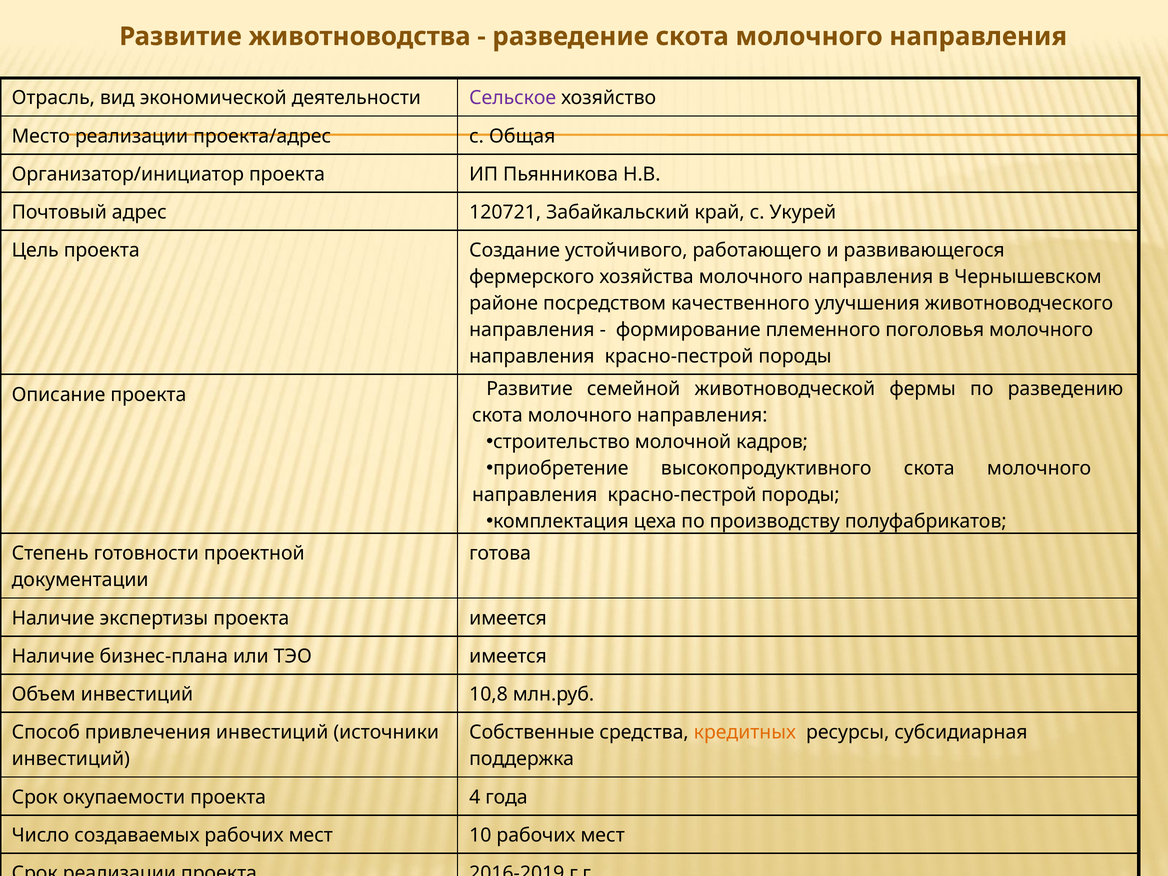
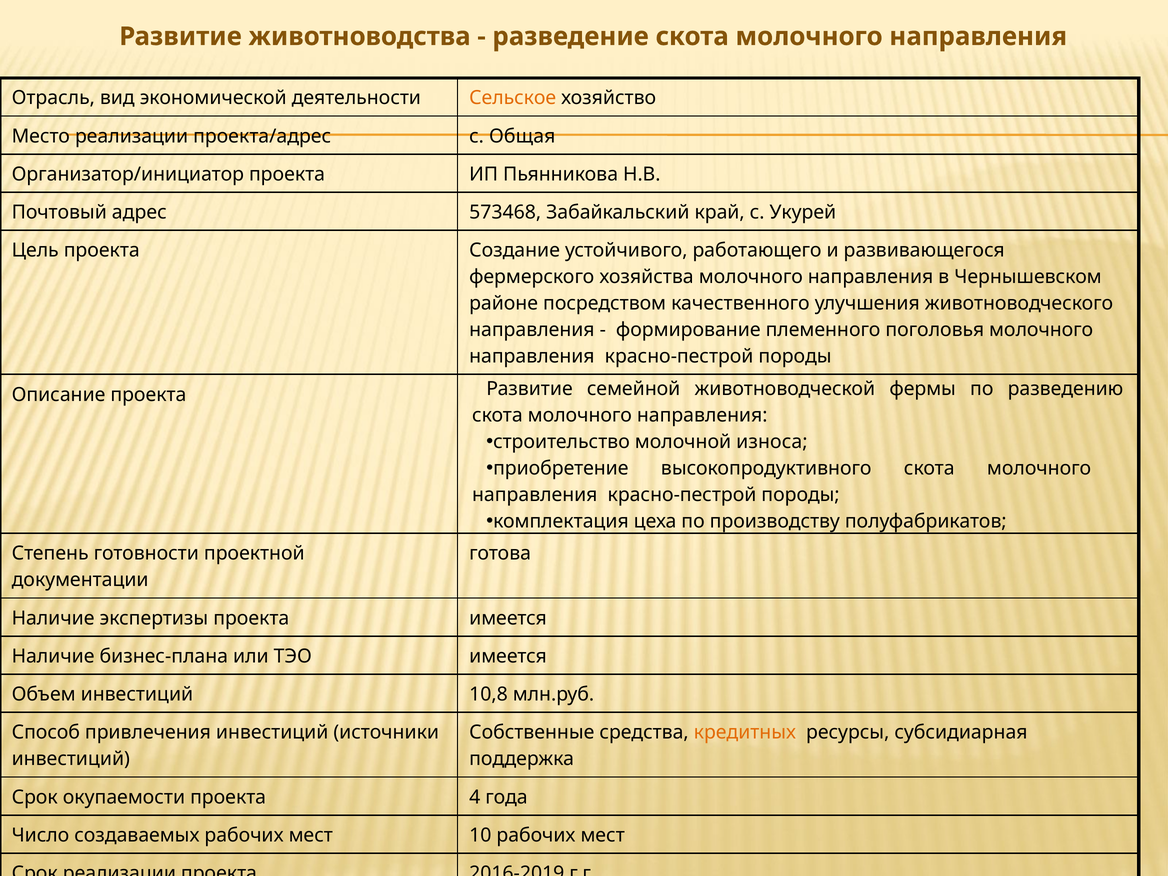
Сельское colour: purple -> orange
120721: 120721 -> 573468
кадров: кадров -> износа
